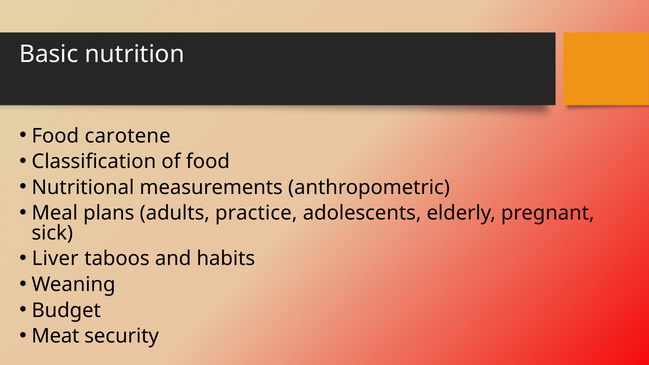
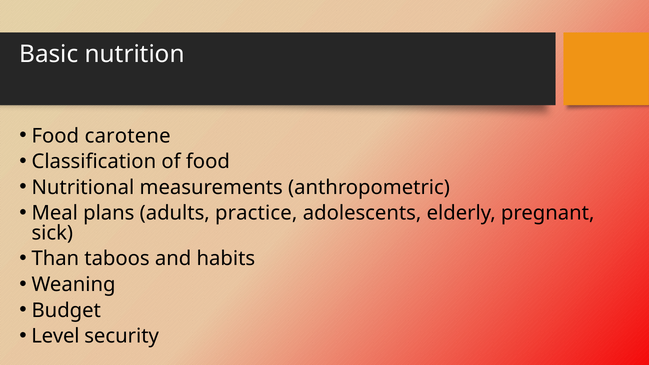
Liver: Liver -> Than
Meat: Meat -> Level
